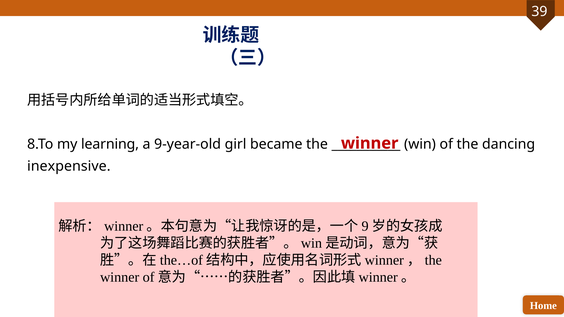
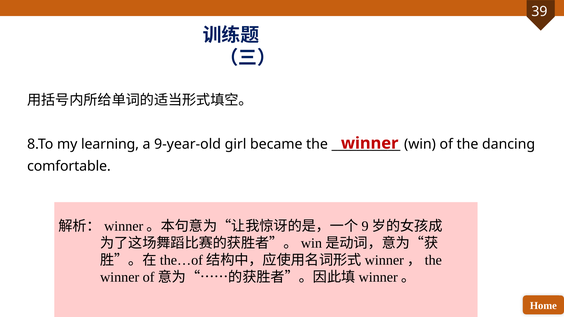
inexpensive: inexpensive -> comfortable
